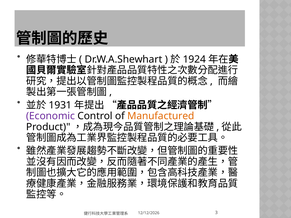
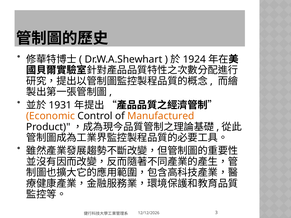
Economic colour: purple -> orange
